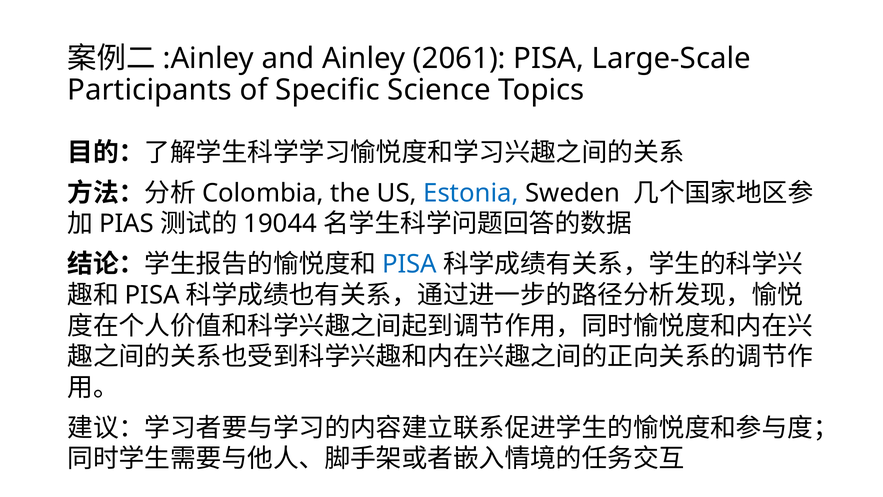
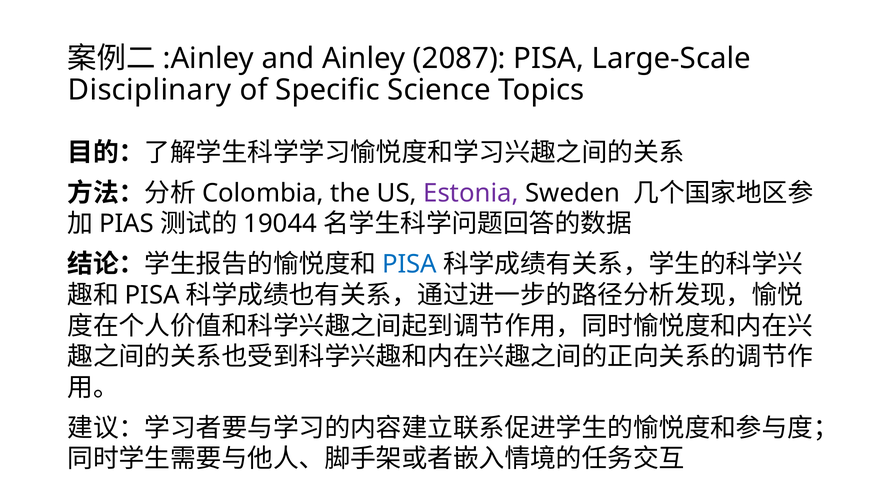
2061: 2061 -> 2087
Participants: Participants -> Disciplinary
Estonia colour: blue -> purple
